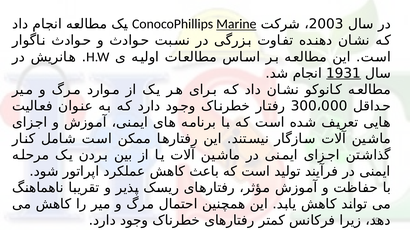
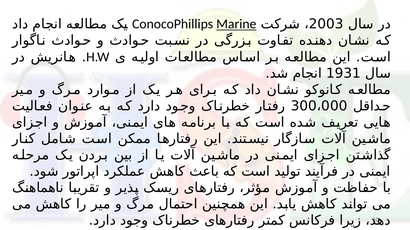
1931 underline: present -> none
